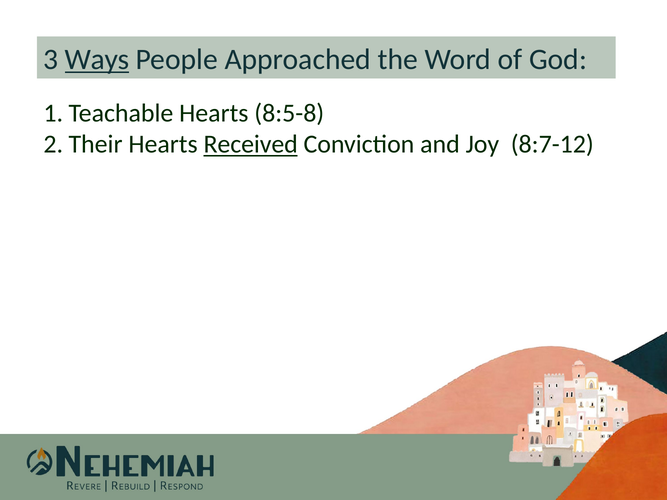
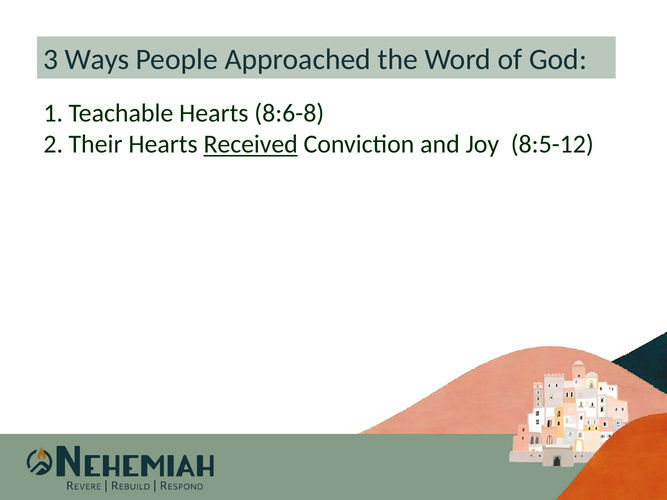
Ways underline: present -> none
8:5-8: 8:5-8 -> 8:6-8
8:7-12: 8:7-12 -> 8:5-12
